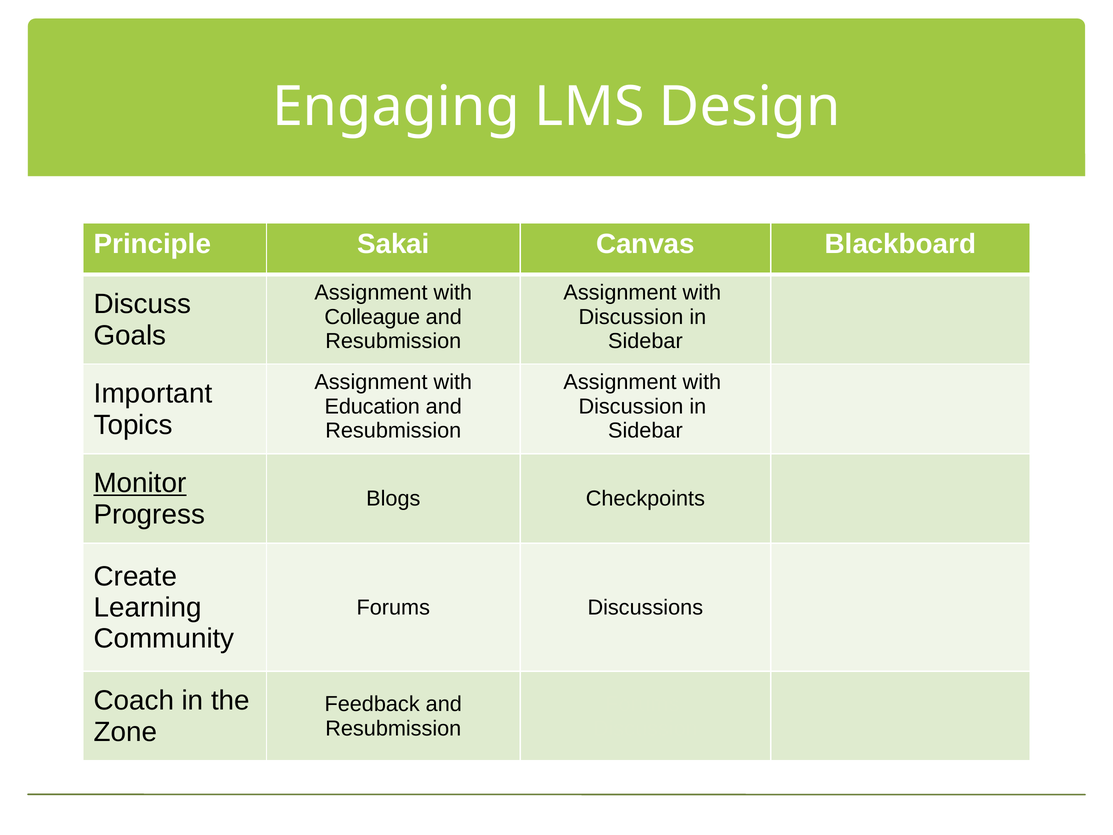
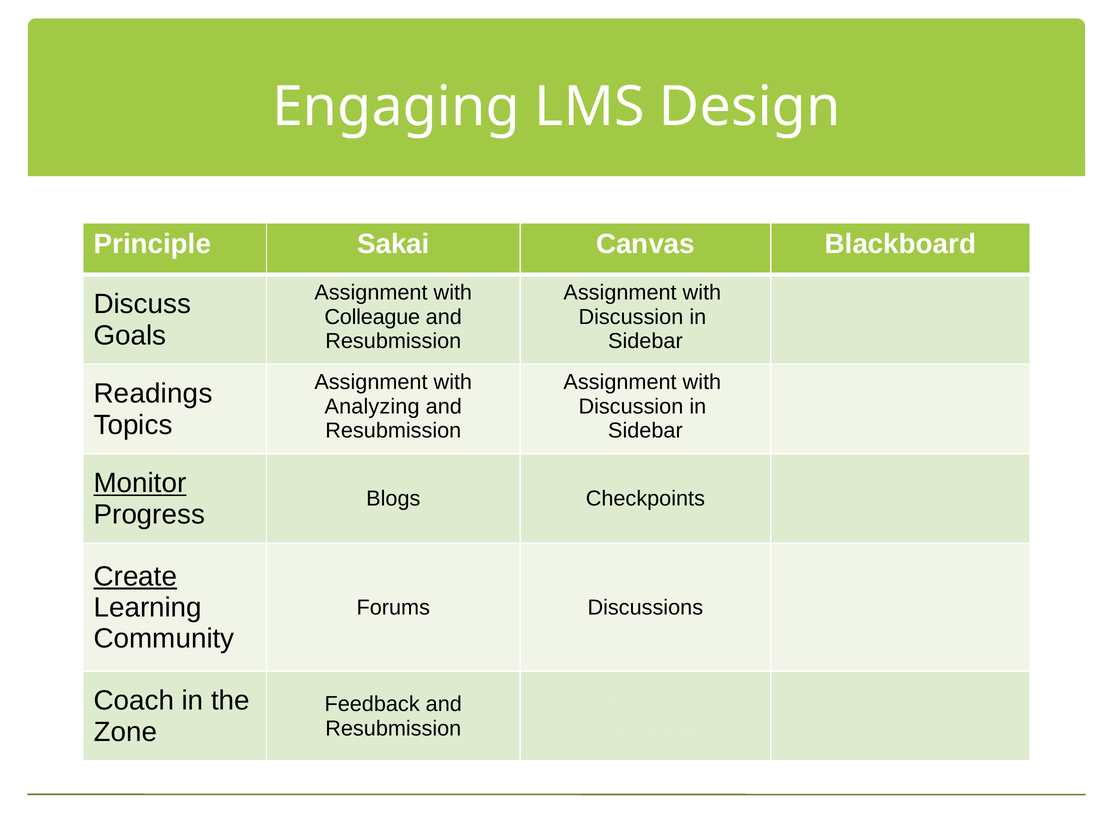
Important: Important -> Readings
Education: Education -> Analyzing
Create underline: none -> present
